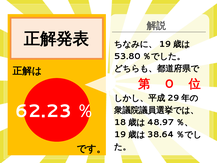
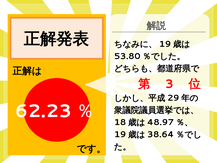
0: 0 -> 3
